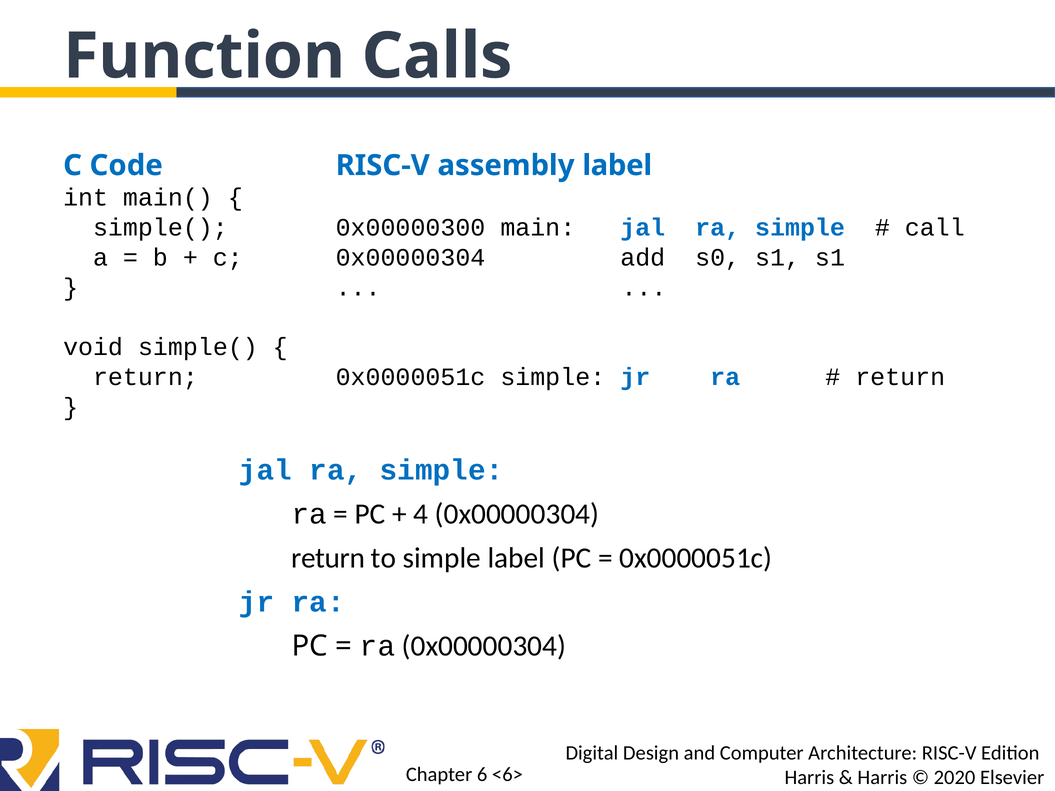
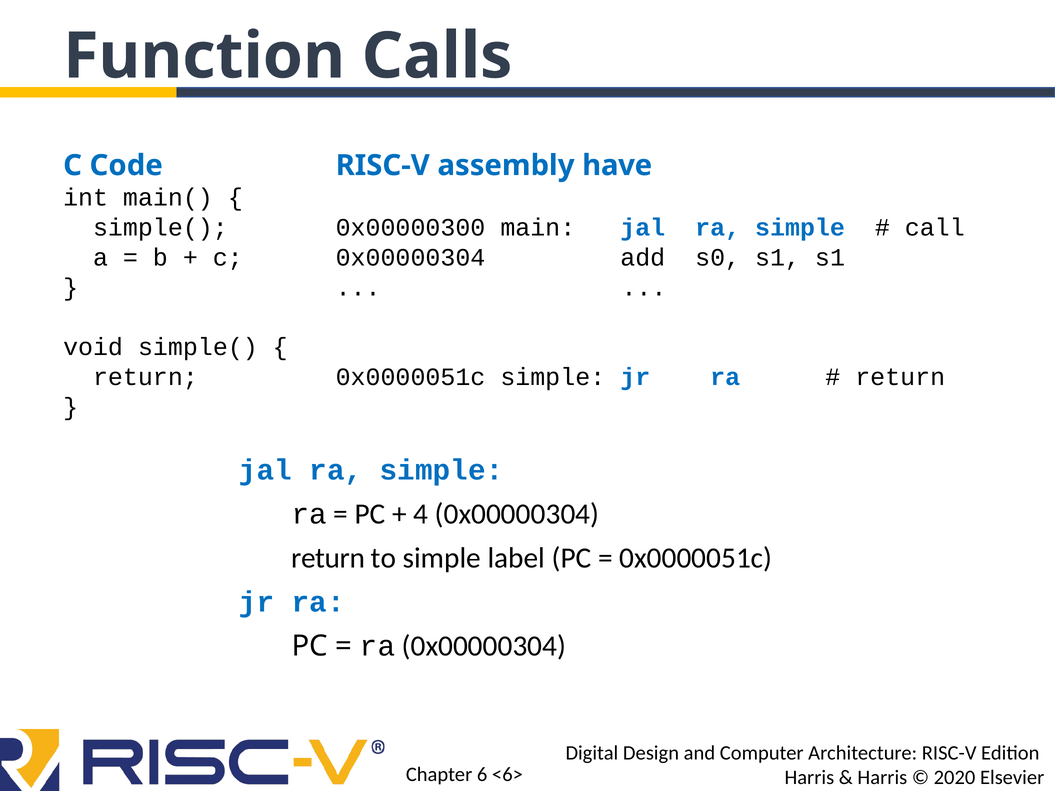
assembly label: label -> have
